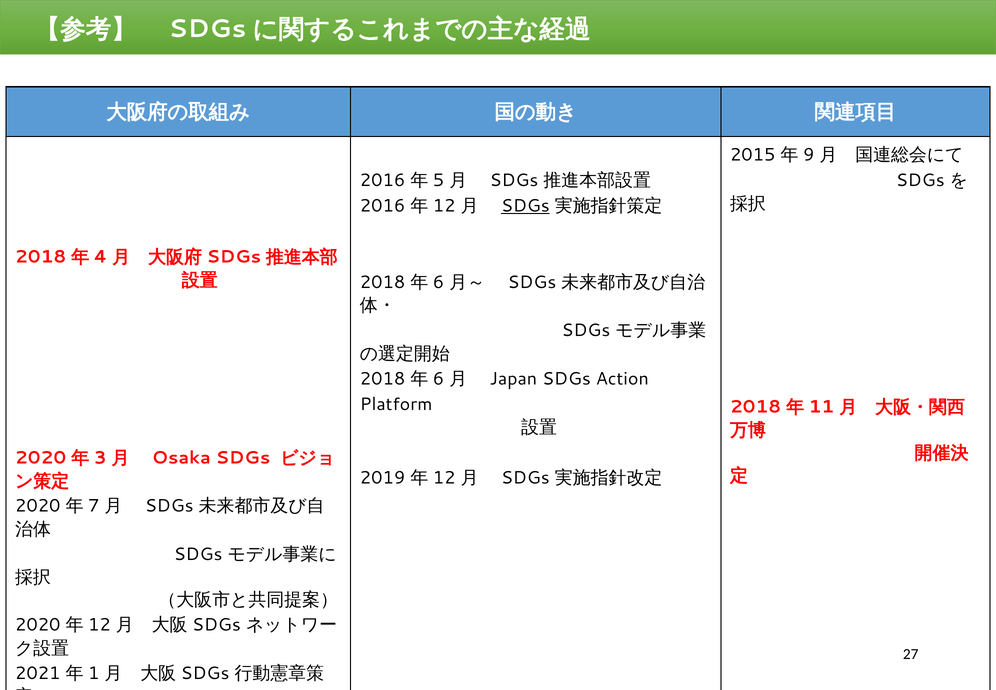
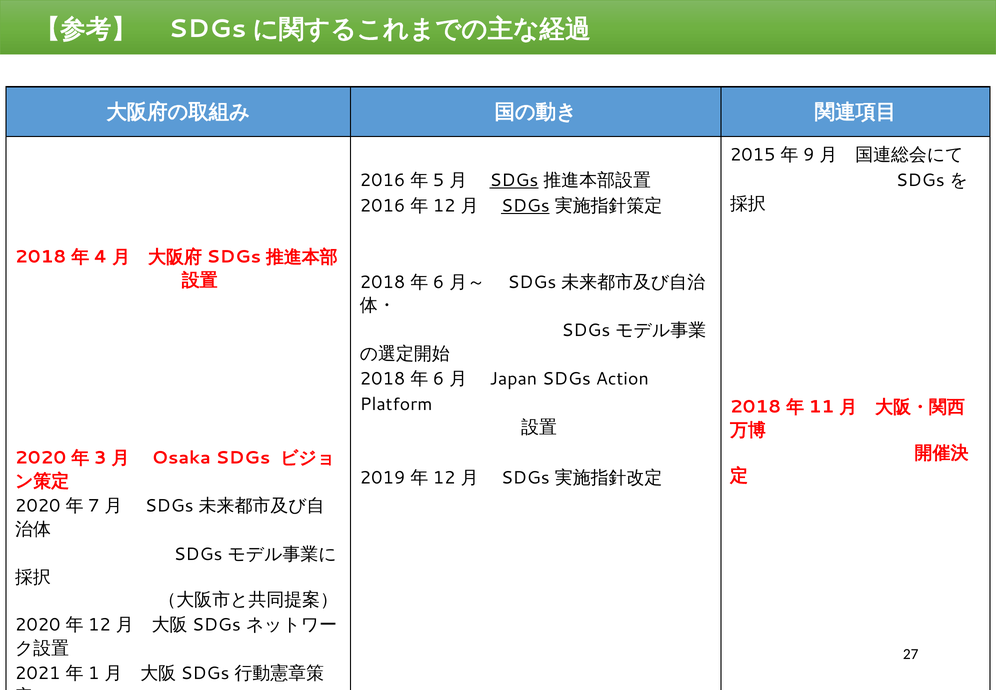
SDGs at (514, 180) underline: none -> present
